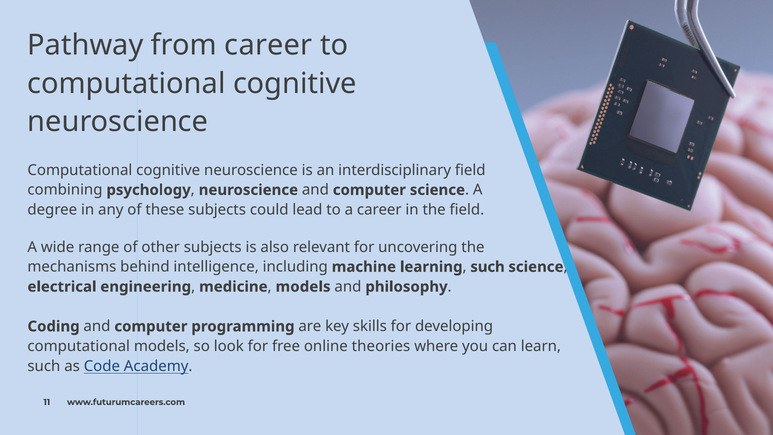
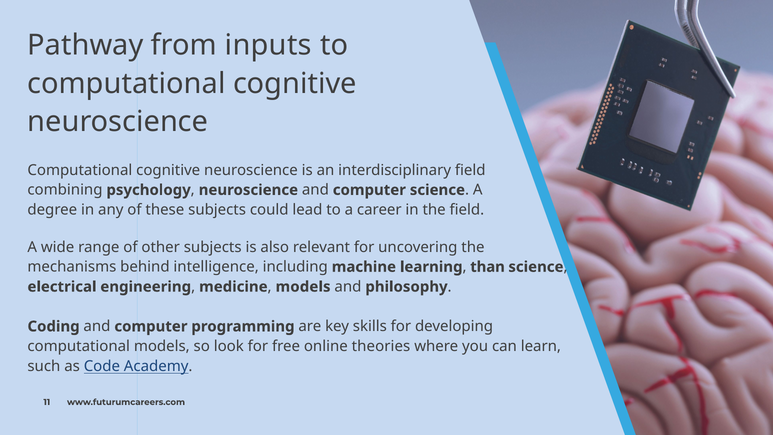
from career: career -> inputs
such at (488, 267): such -> than
